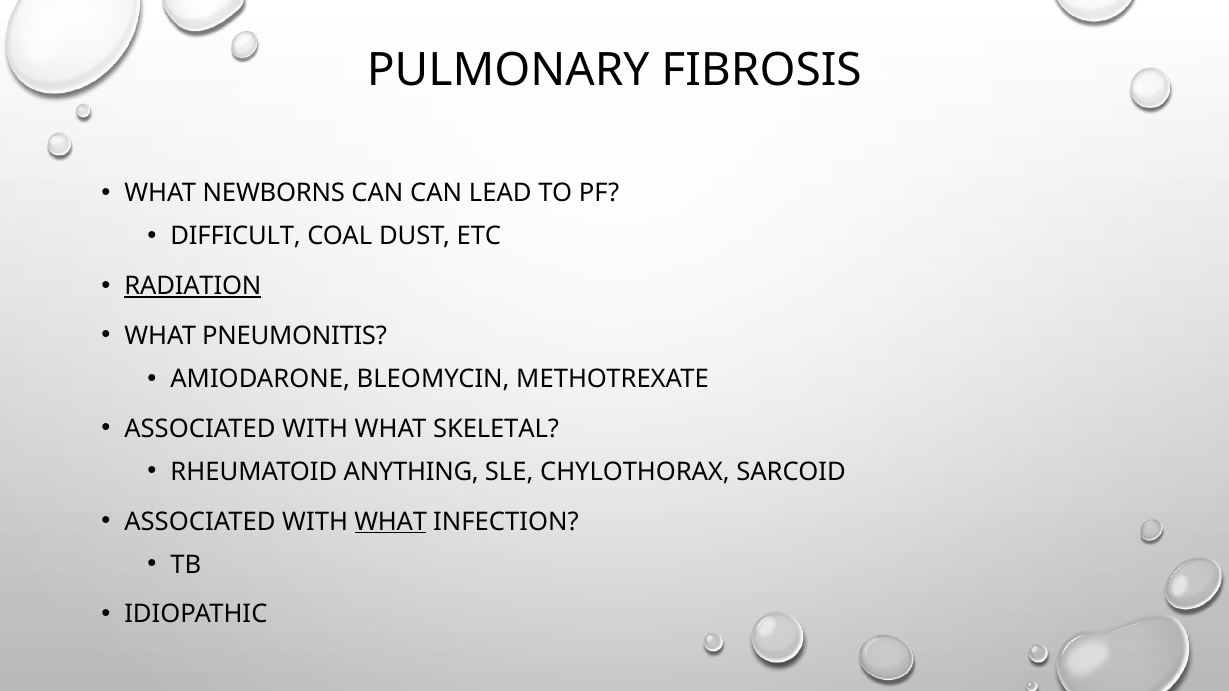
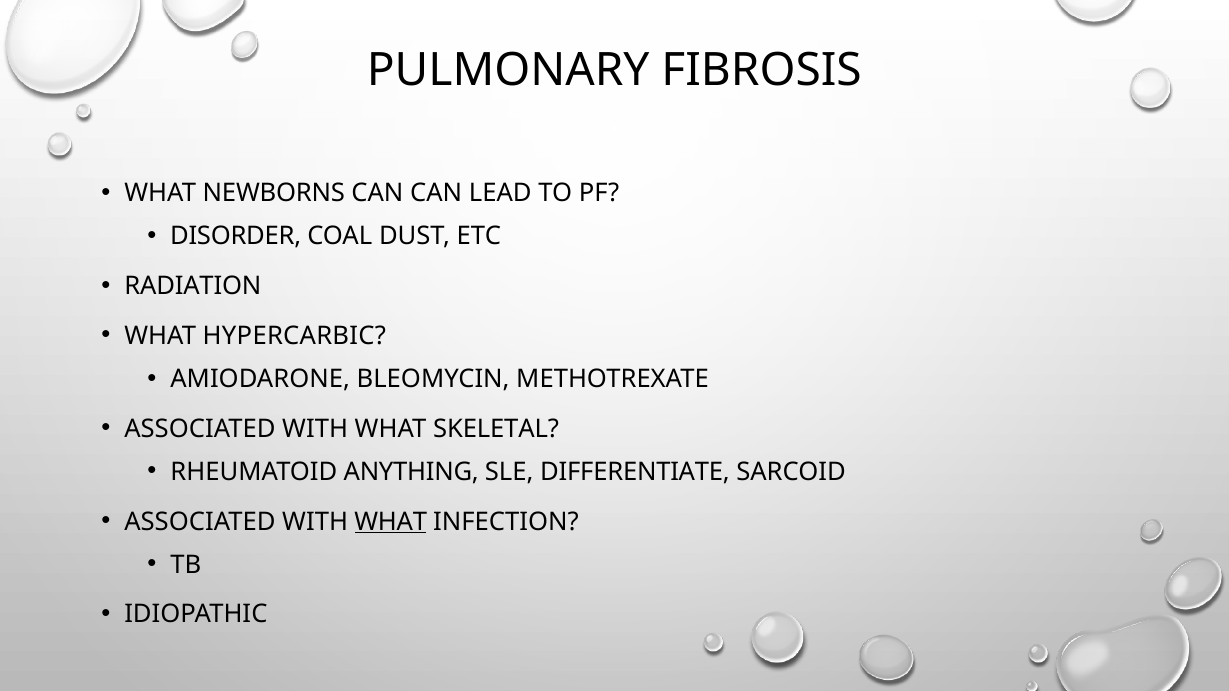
DIFFICULT: DIFFICULT -> DISORDER
RADIATION underline: present -> none
PNEUMONITIS: PNEUMONITIS -> HYPERCARBIC
CHYLOTHORAX: CHYLOTHORAX -> DIFFERENTIATE
